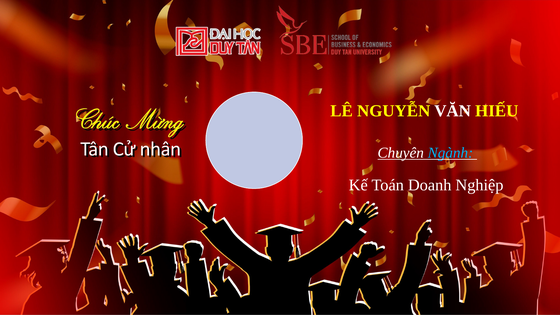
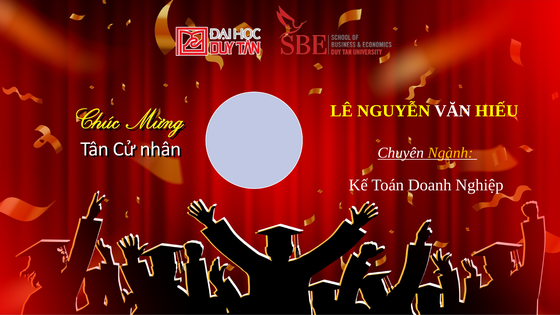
Ngành colour: light blue -> yellow
